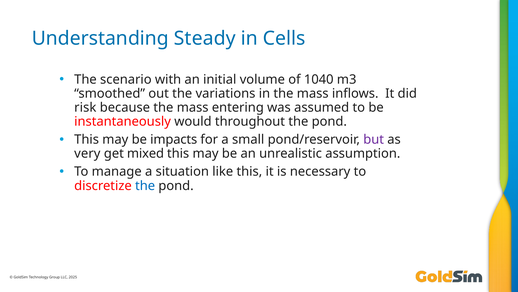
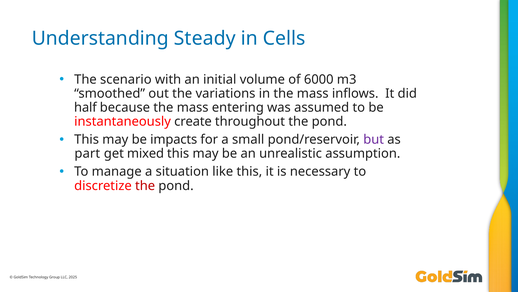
1040: 1040 -> 6000
risk: risk -> half
would: would -> create
very: very -> part
the at (145, 185) colour: blue -> red
